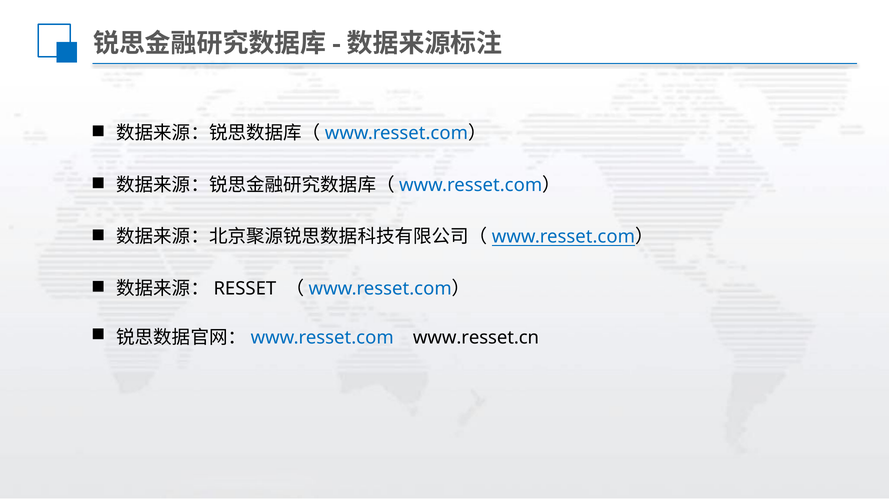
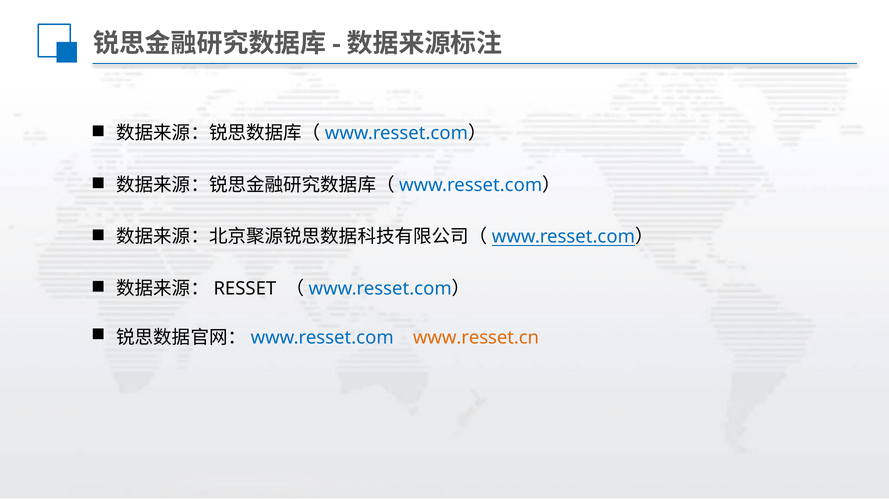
www.resset.cn colour: black -> orange
